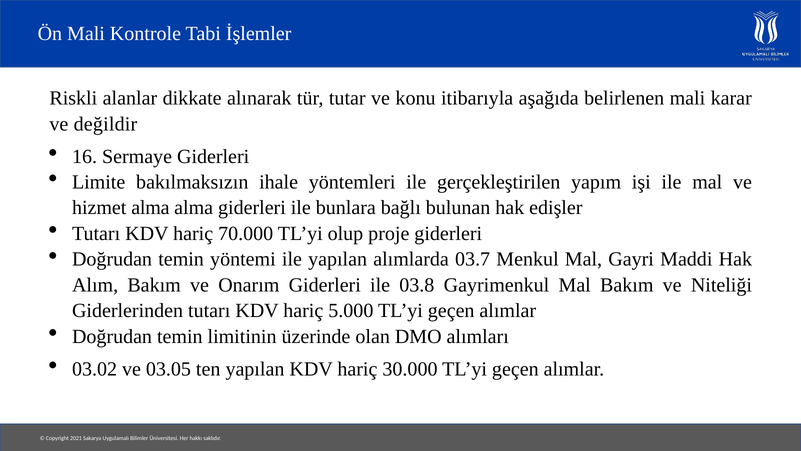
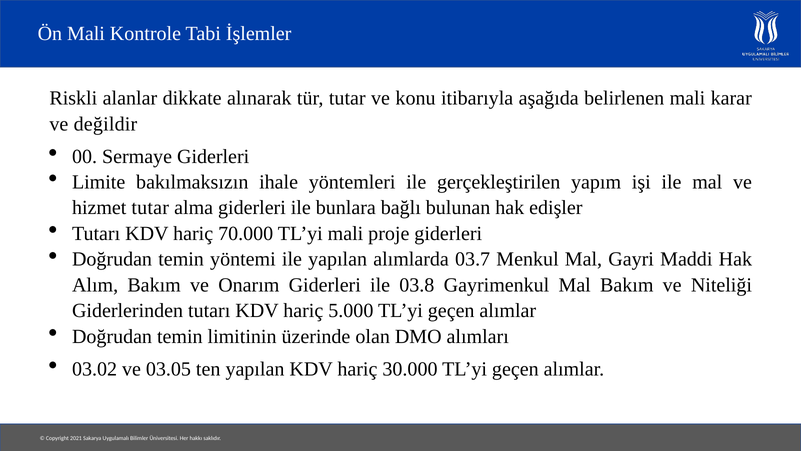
16: 16 -> 00
hizmet alma: alma -> tutar
TL’yi olup: olup -> mali
